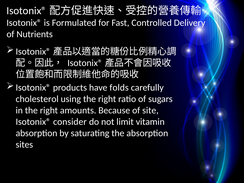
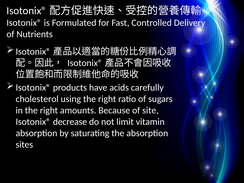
folds: folds -> acids
consider: consider -> decrease
